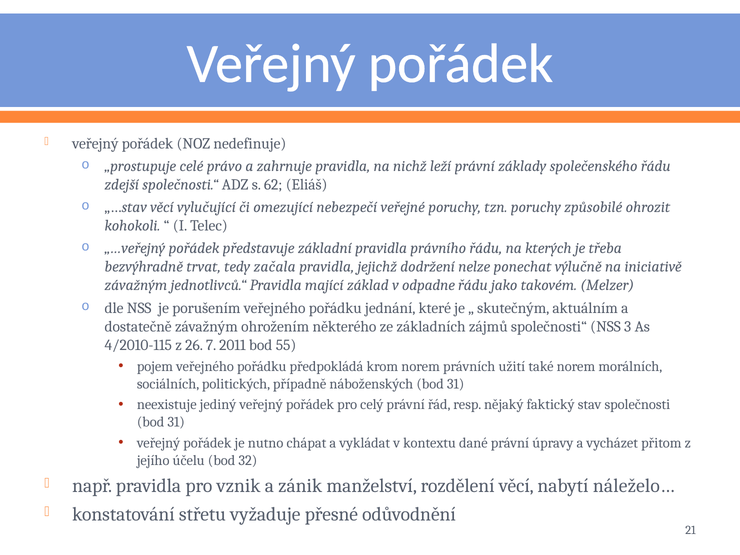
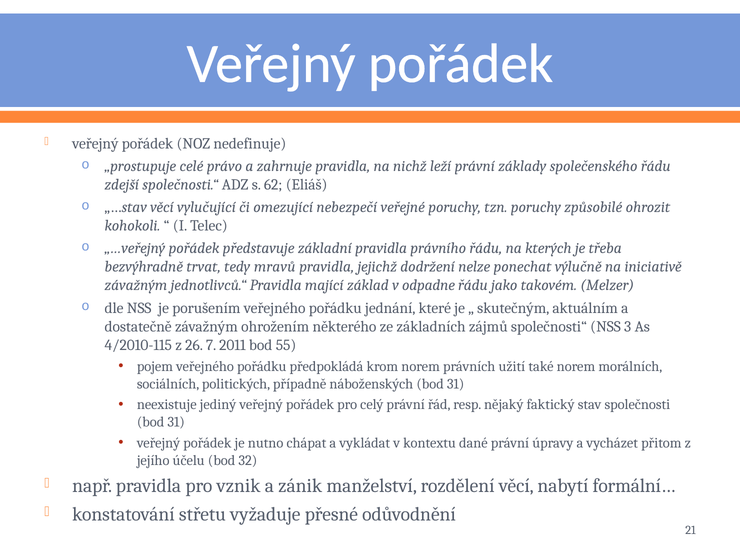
začala: začala -> mravů
náleželo…: náleželo… -> formální…
